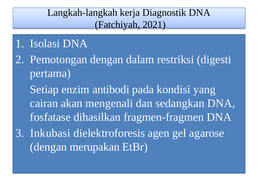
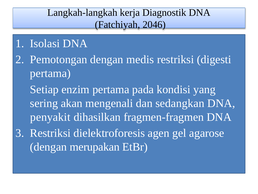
2021: 2021 -> 2046
dalam: dalam -> medis
enzim antibodi: antibodi -> pertama
cairan: cairan -> sering
fosfatase: fosfatase -> penyakit
3 Inkubasi: Inkubasi -> Restriksi
